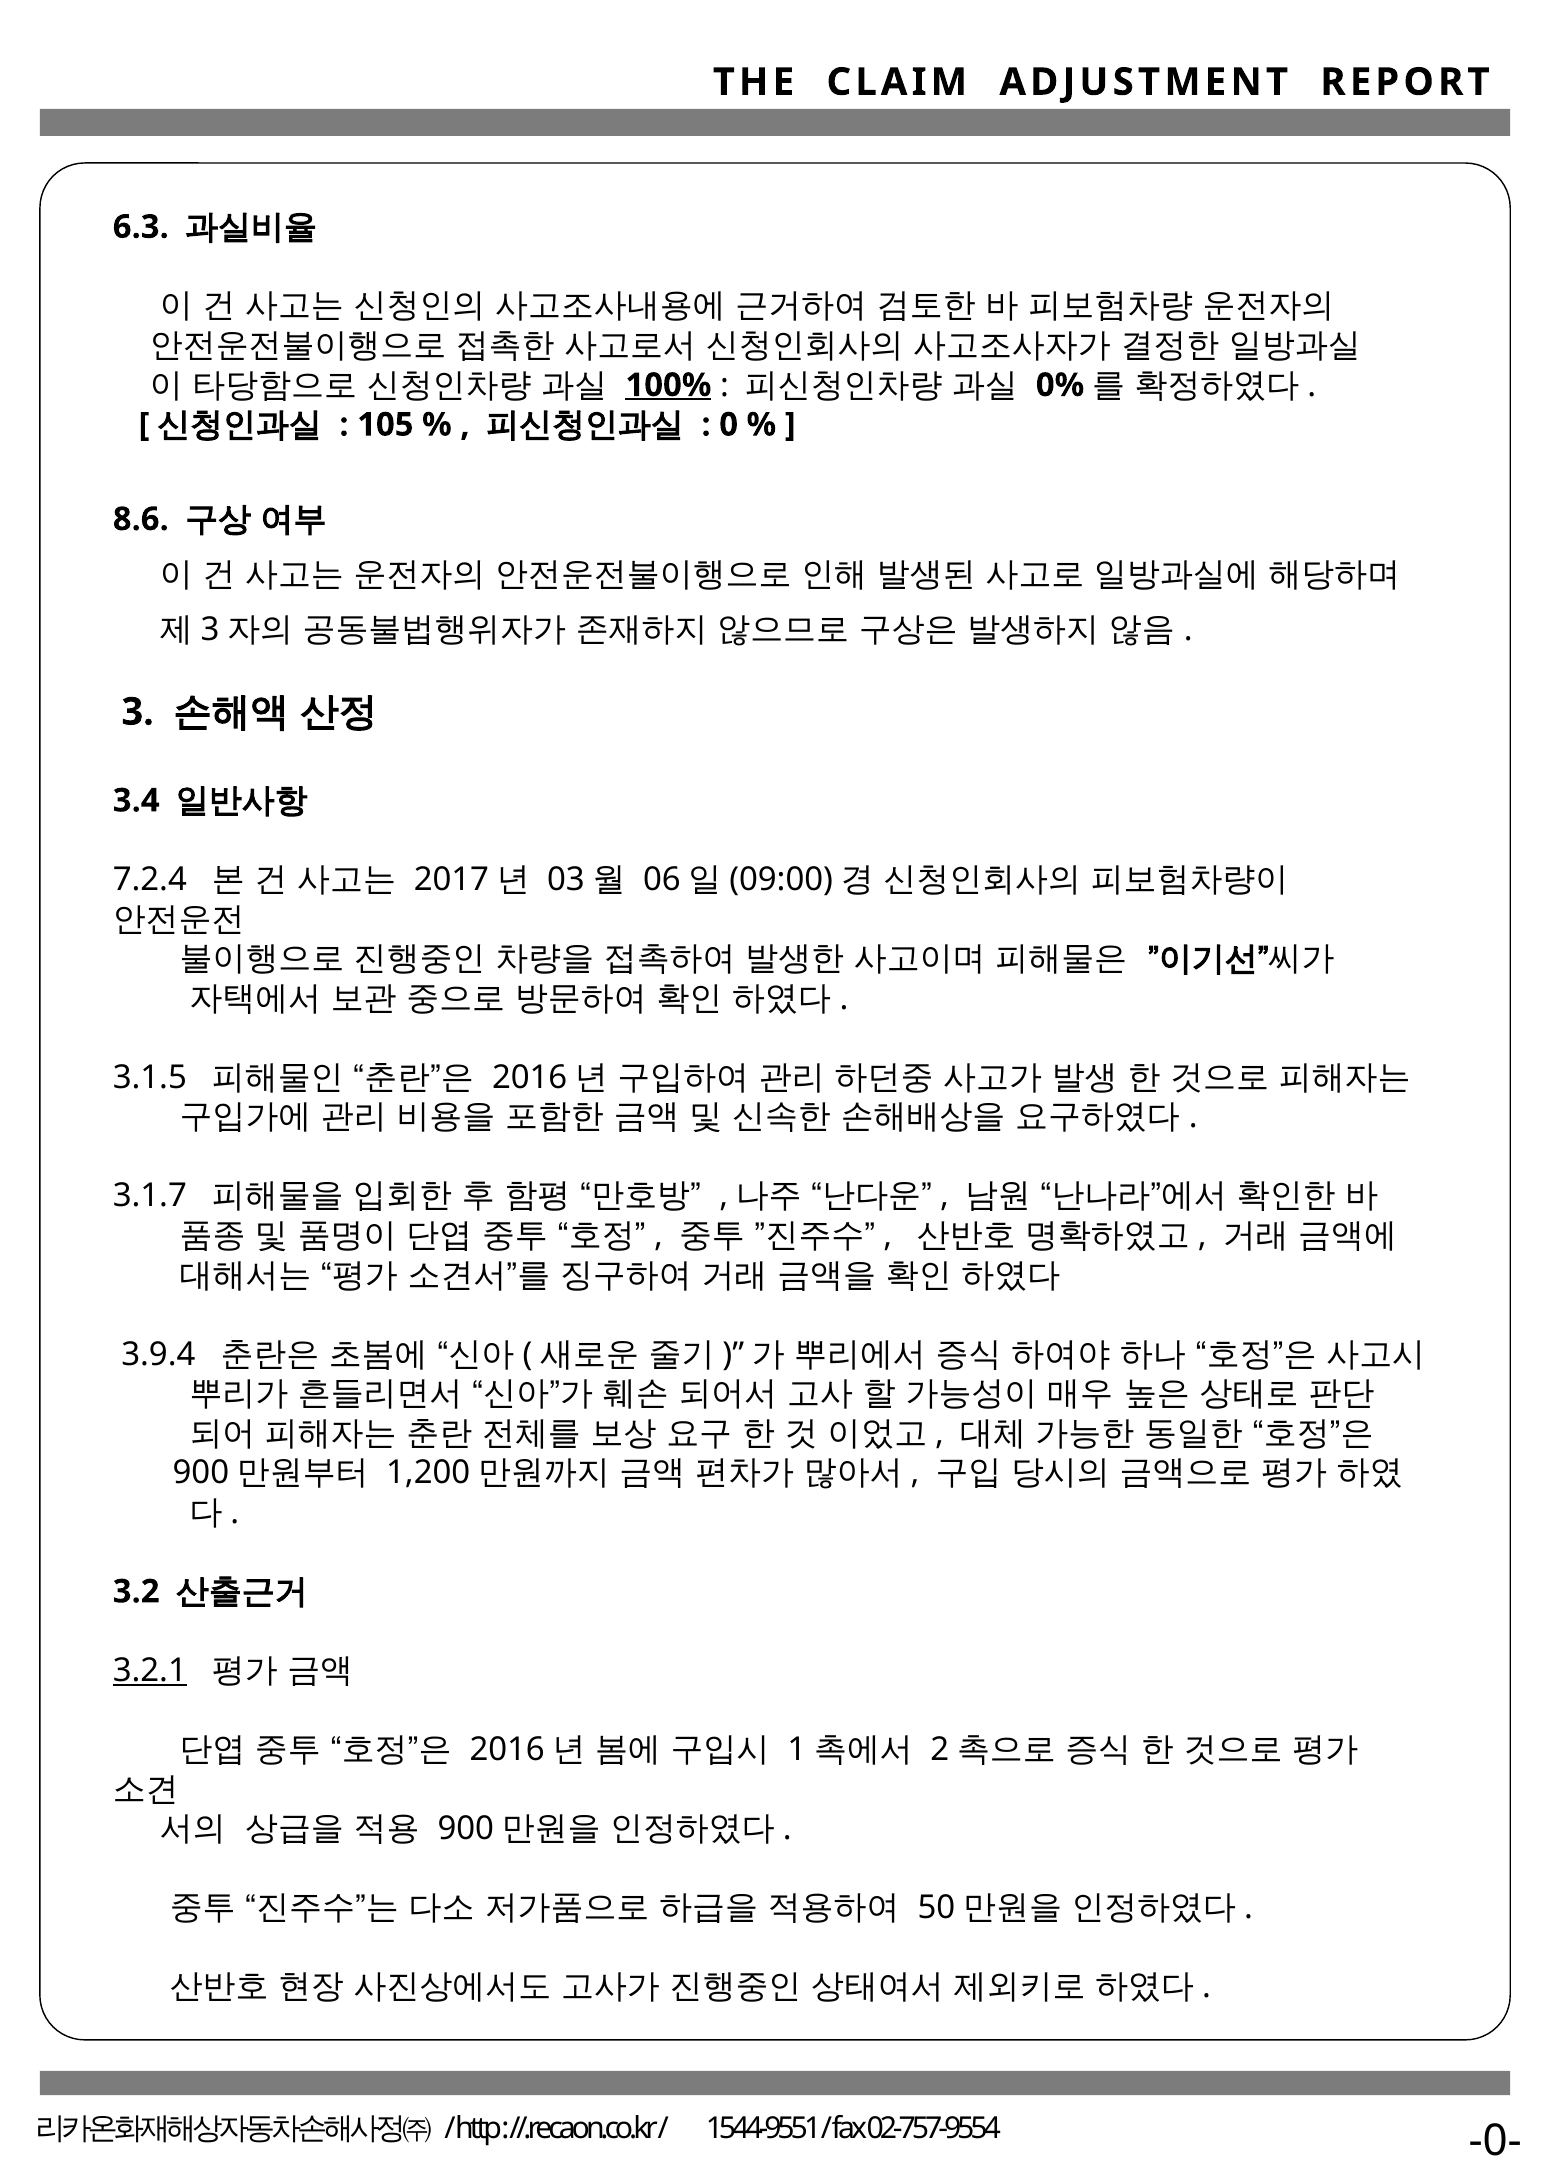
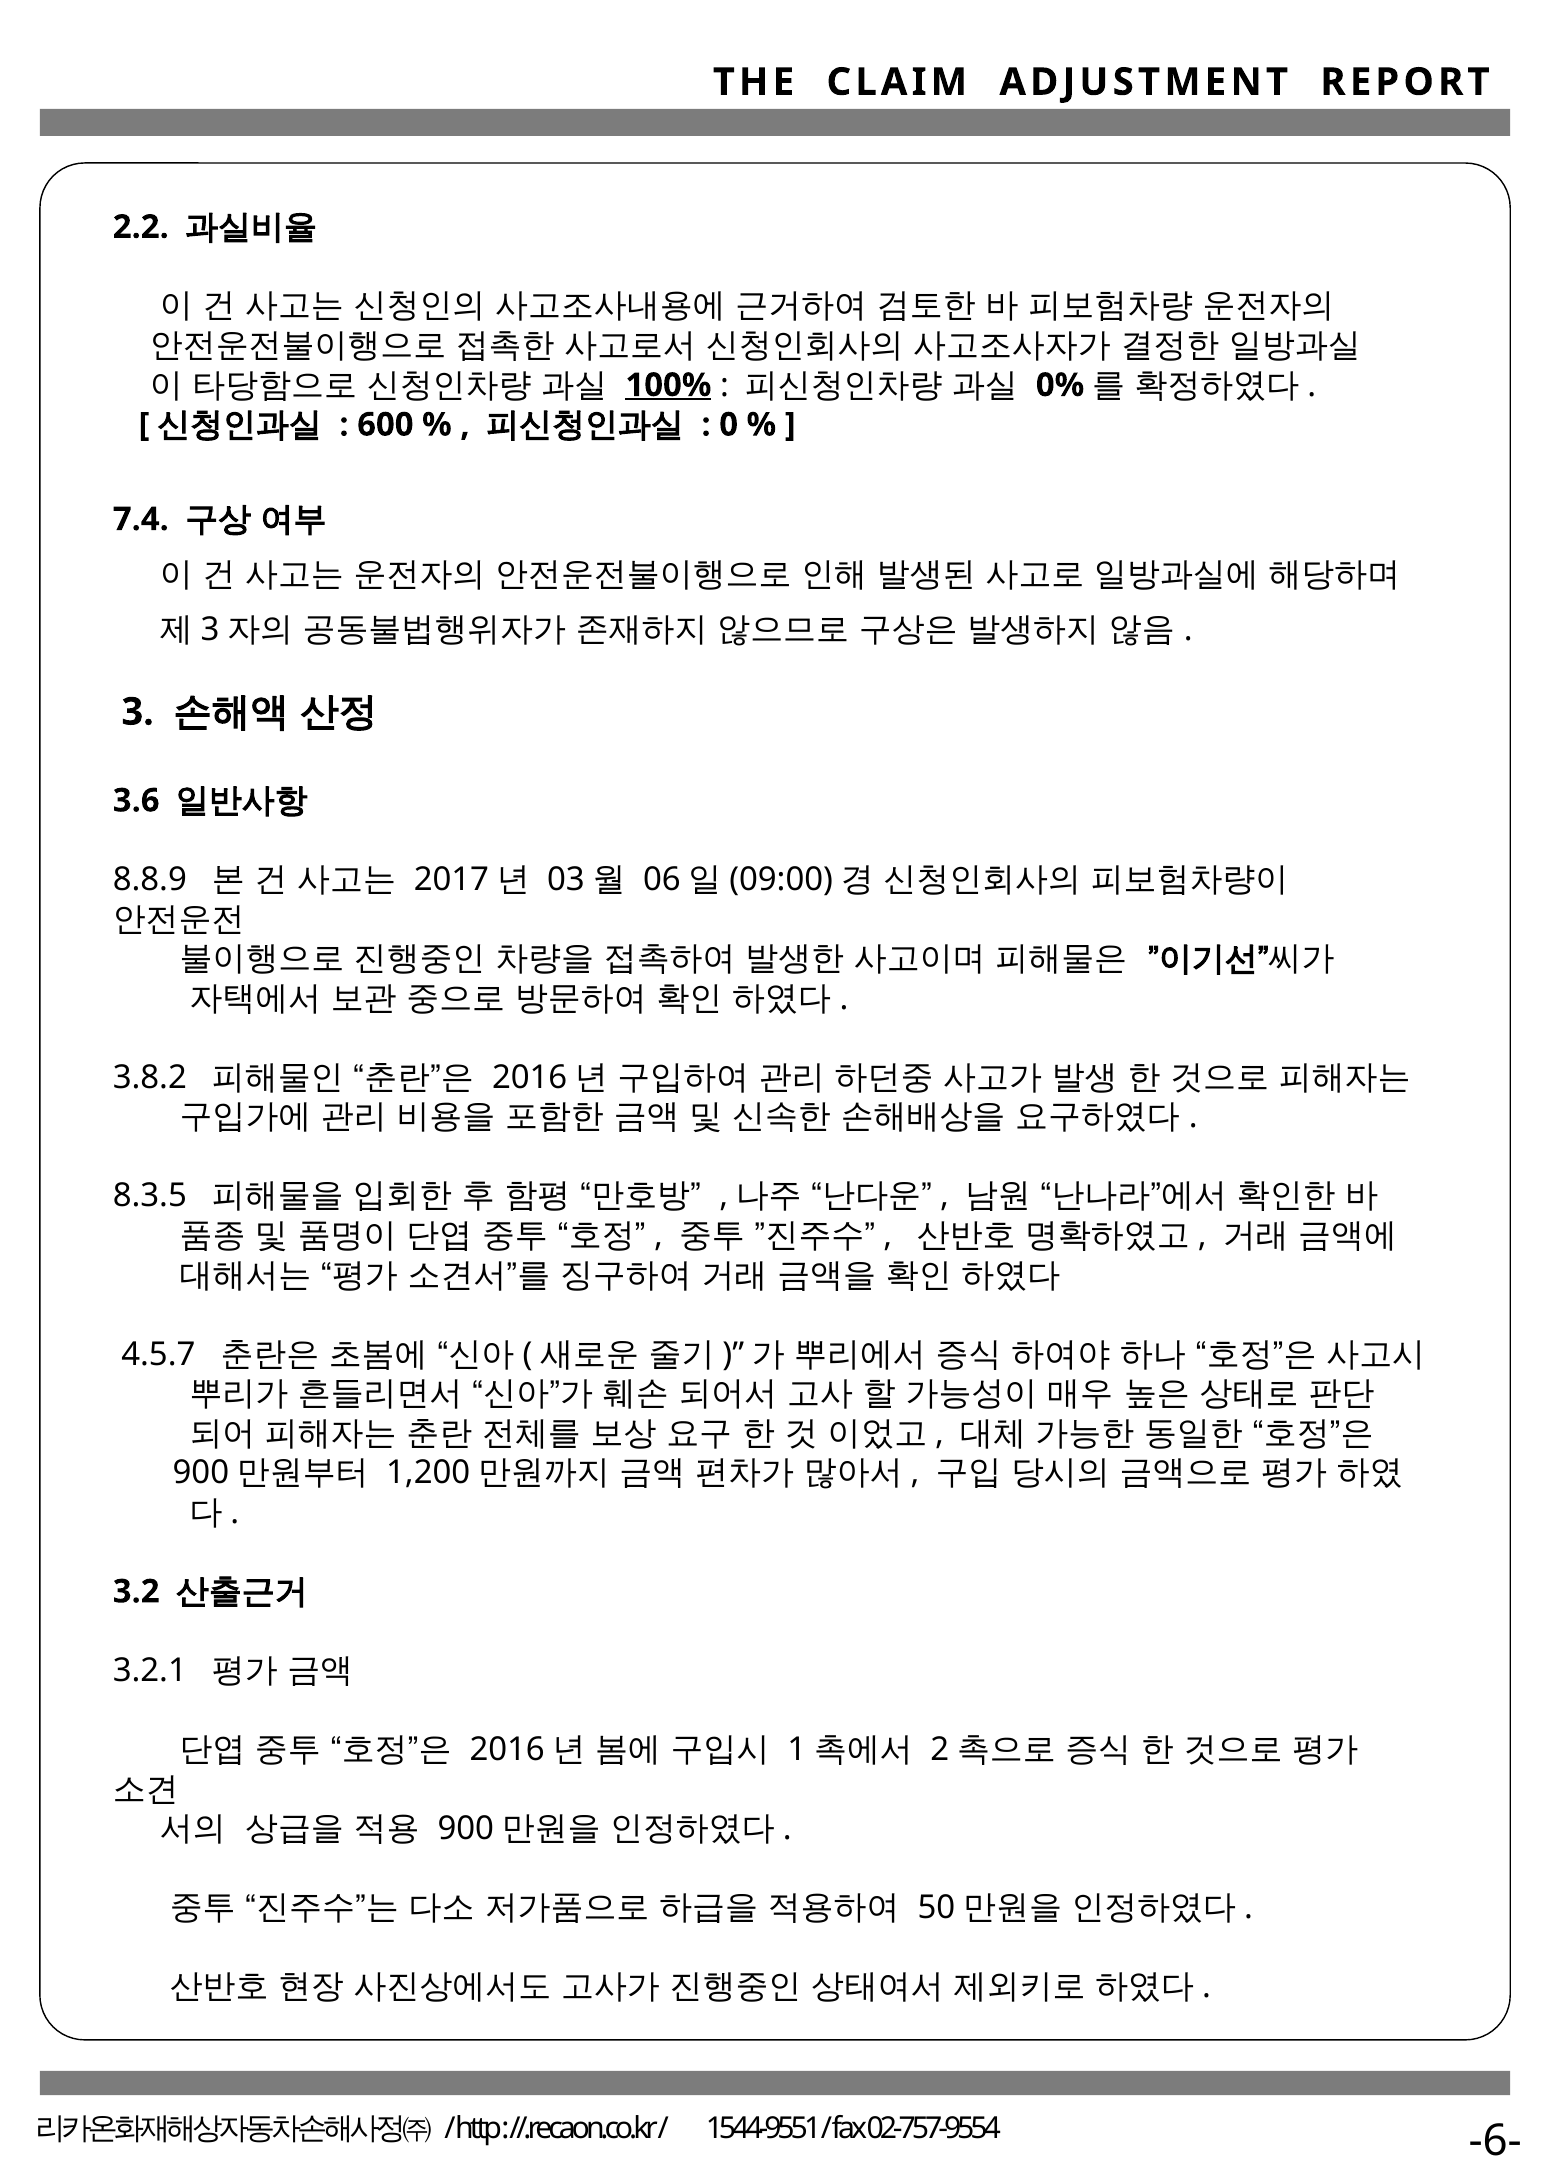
6.3: 6.3 -> 2.2
105: 105 -> 600
8.6: 8.6 -> 7.4
3.4: 3.4 -> 3.6
7.2.4: 7.2.4 -> 8.8.9
3.1.5: 3.1.5 -> 3.8.2
3.1.7: 3.1.7 -> 8.3.5
3.9.4: 3.9.4 -> 4.5.7
3.2.1 underline: present -> none
-0-: -0- -> -6-
